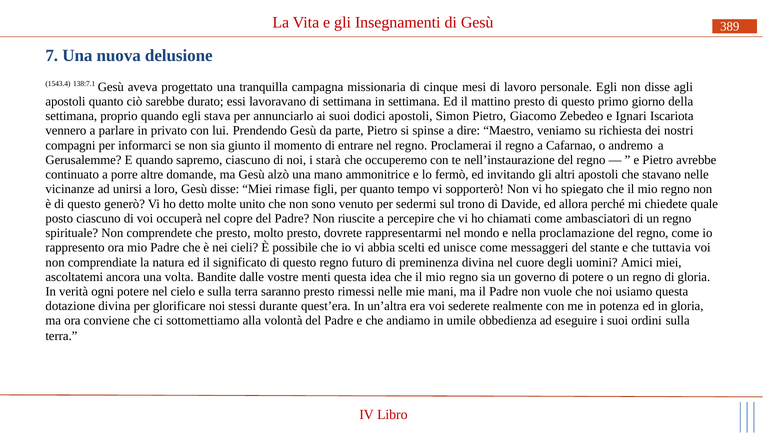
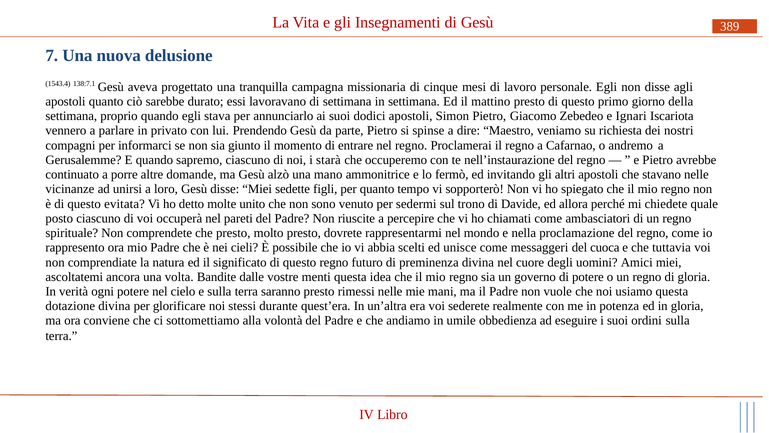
rimase: rimase -> sedette
generò: generò -> evitata
copre: copre -> pareti
stante: stante -> cuoca
